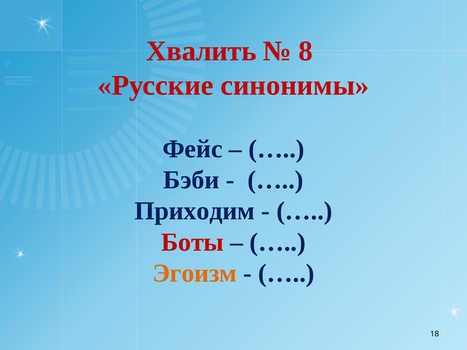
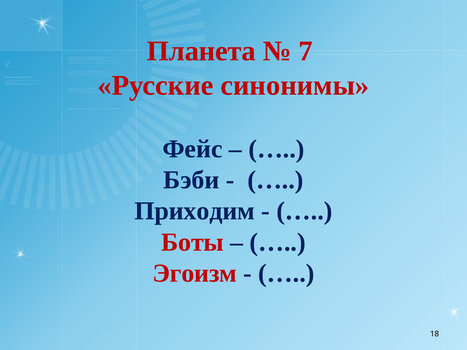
Хвалить: Хвалить -> Планета
8: 8 -> 7
Эгоизм colour: orange -> red
